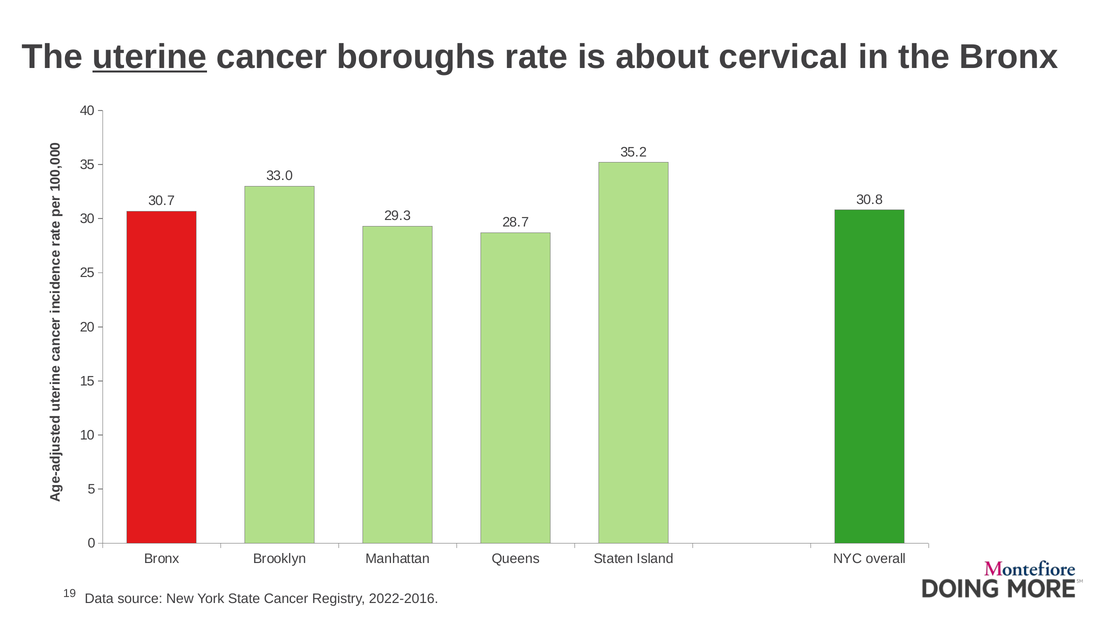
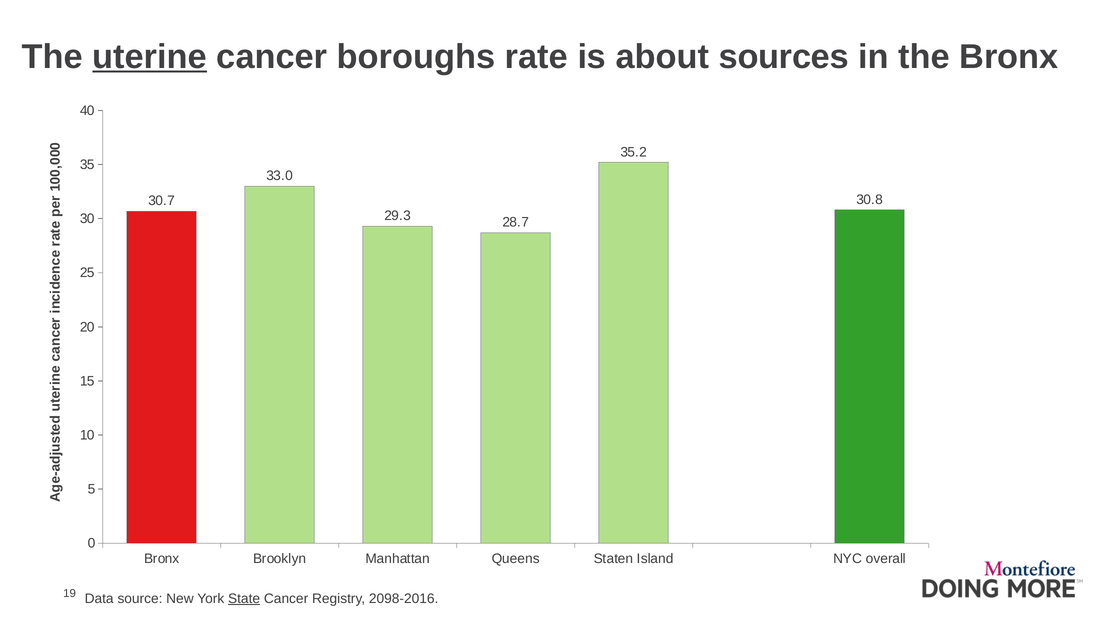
cervical: cervical -> sources
State underline: none -> present
2022-2016: 2022-2016 -> 2098-2016
